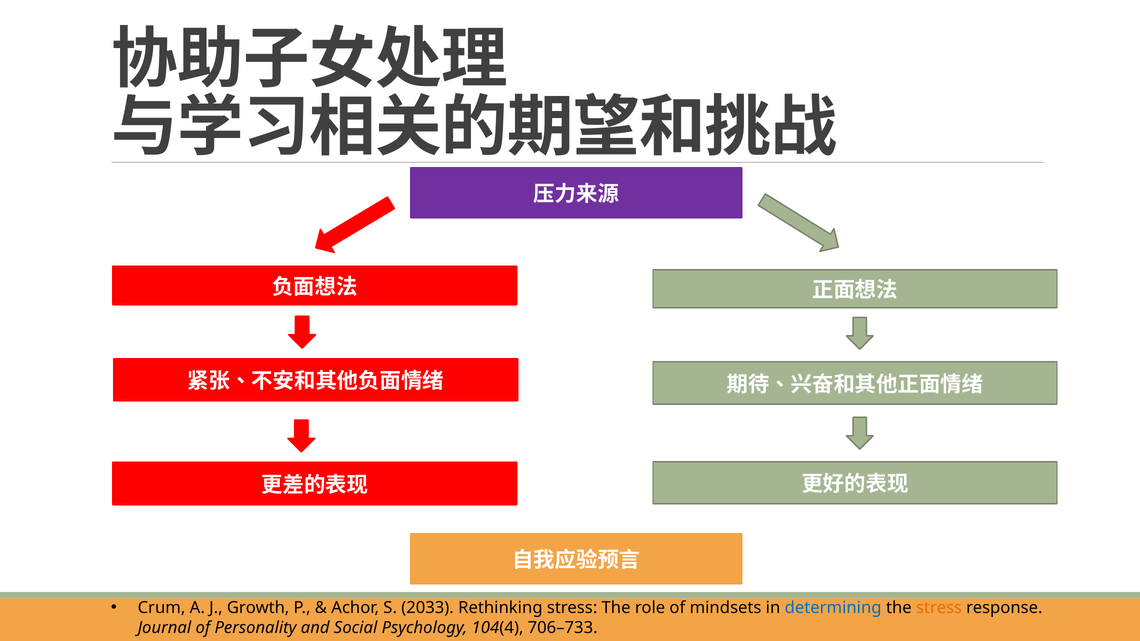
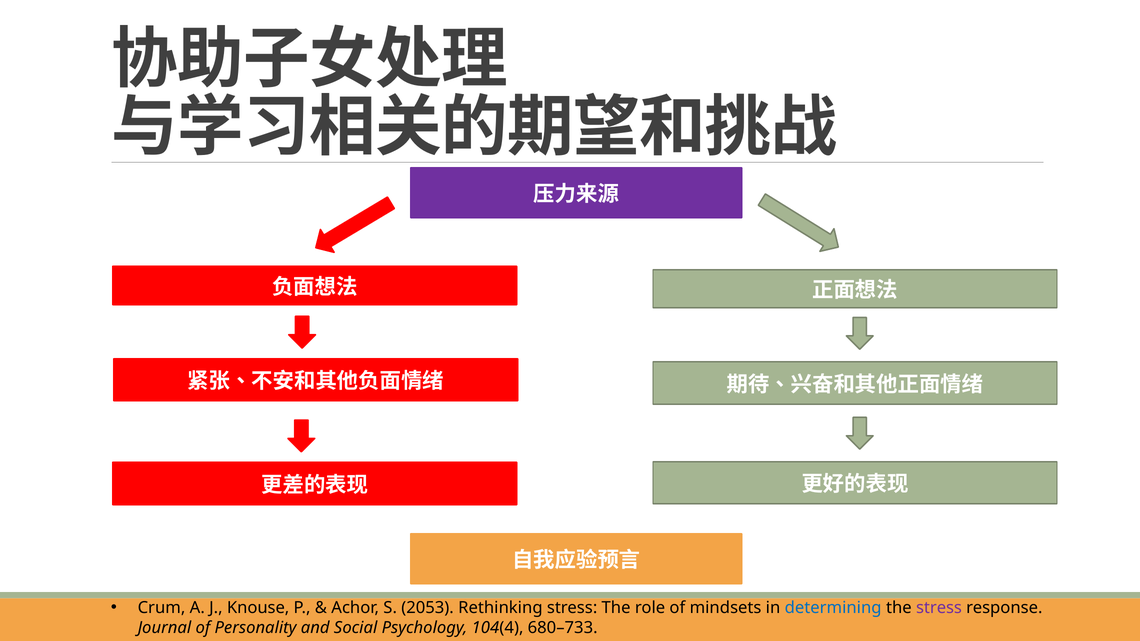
Growth: Growth -> Knouse
2033: 2033 -> 2053
stress at (939, 608) colour: orange -> purple
706–733: 706–733 -> 680–733
